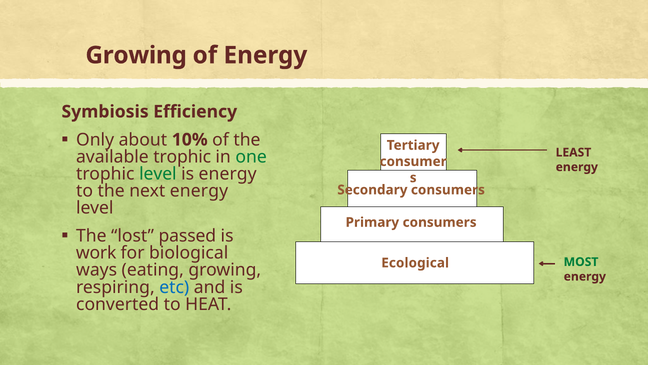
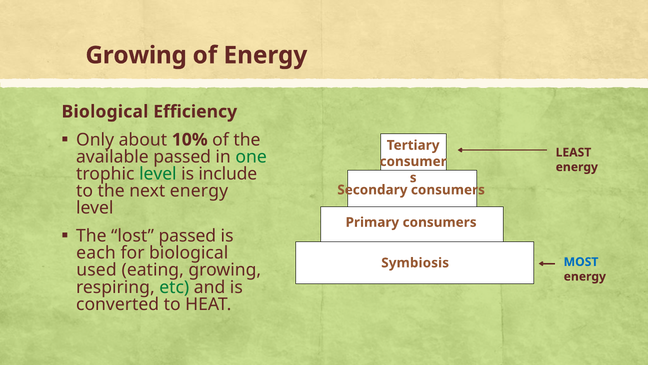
Symbiosis at (105, 112): Symbiosis -> Biological
available trophic: trophic -> passed
is energy: energy -> include
work: work -> each
MOST colour: green -> blue
Ecological: Ecological -> Symbiosis
ways: ways -> used
etc colour: blue -> green
